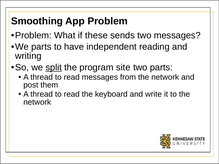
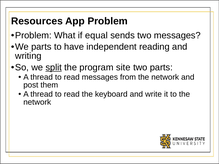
Smoothing: Smoothing -> Resources
these: these -> equal
